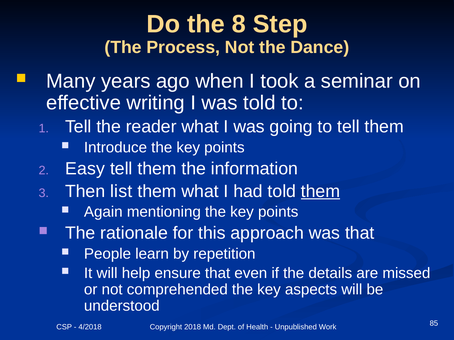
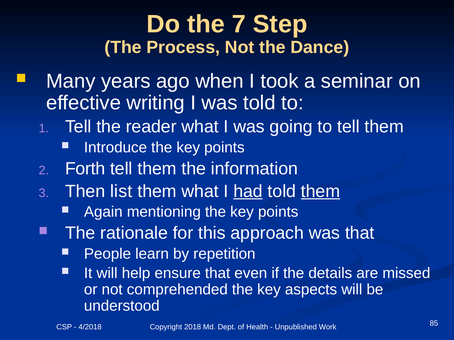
8: 8 -> 7
Easy: Easy -> Forth
had underline: none -> present
